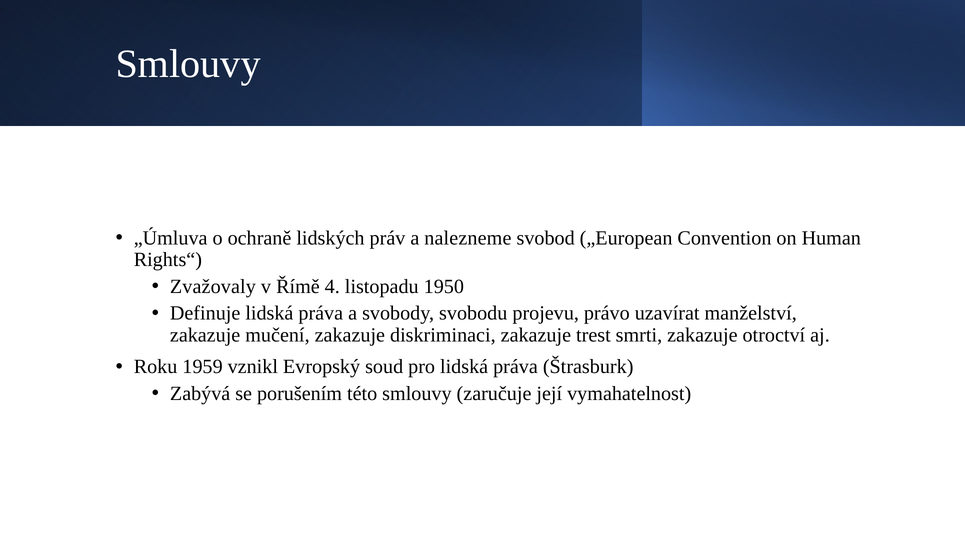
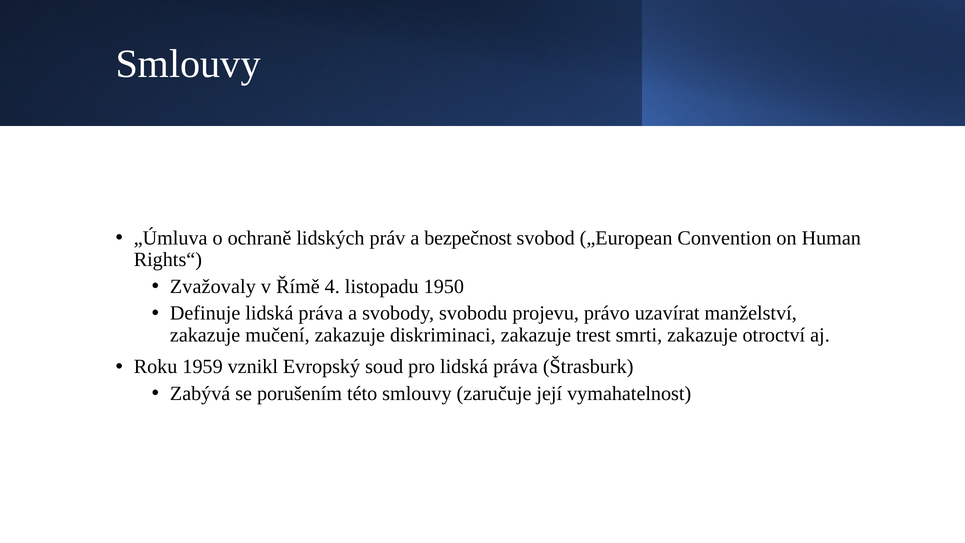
nalezneme: nalezneme -> bezpečnost
